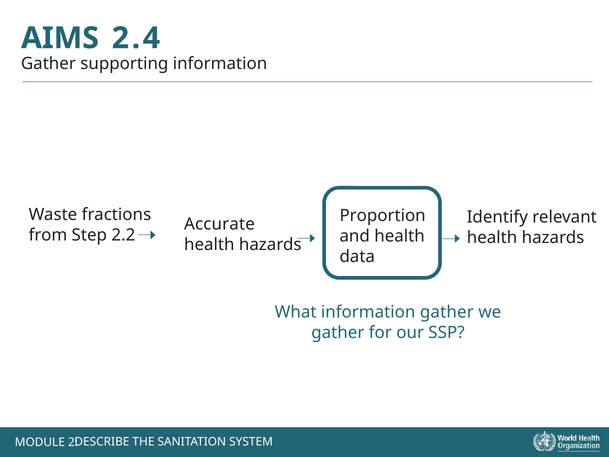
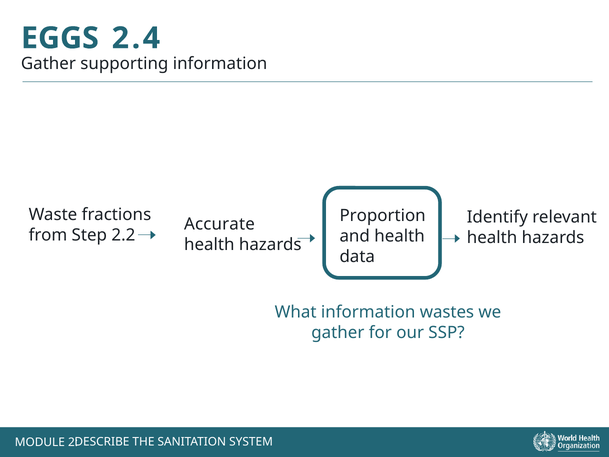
AIMS: AIMS -> EGGS
information gather: gather -> wastes
